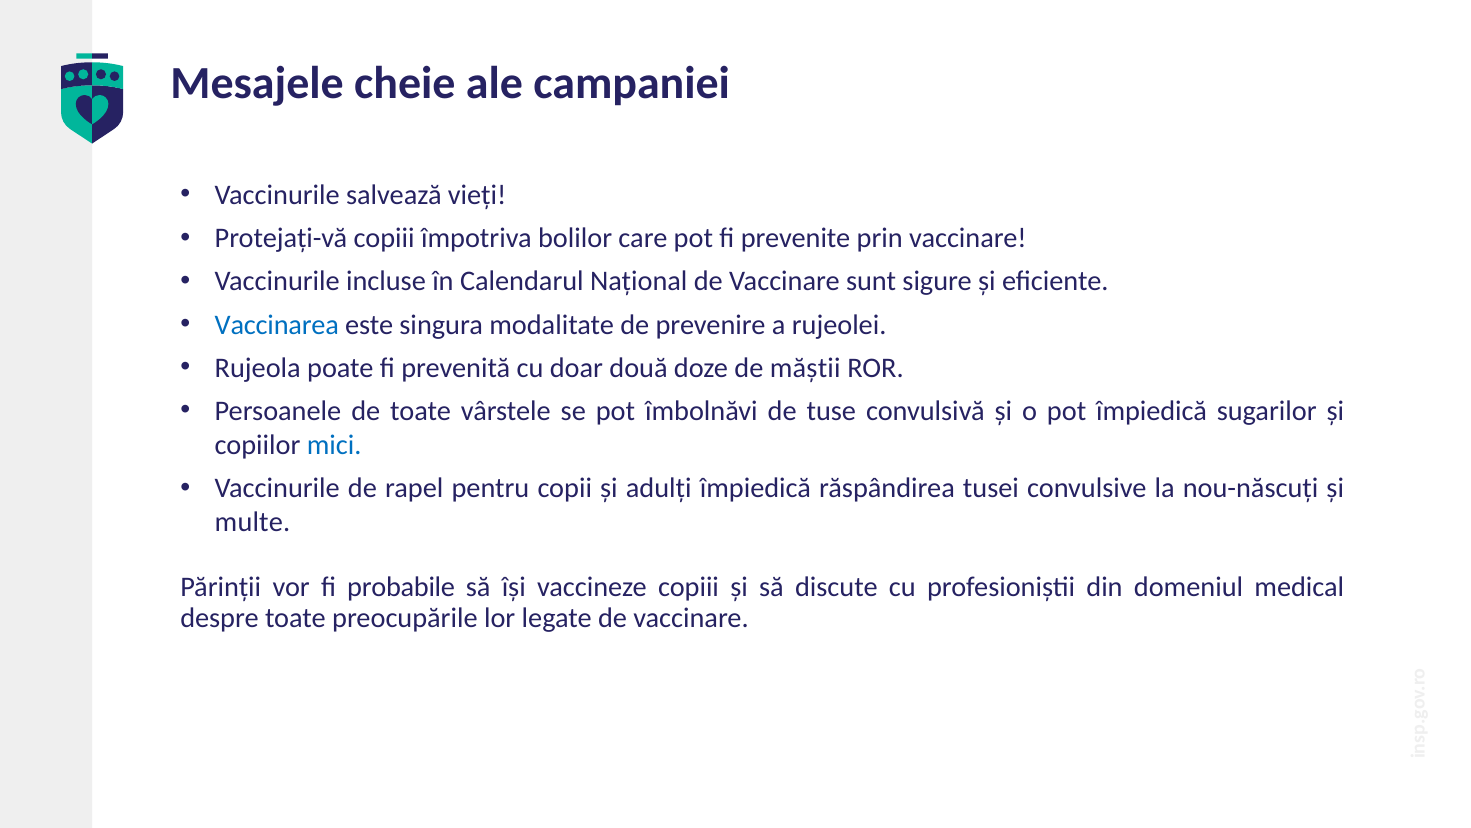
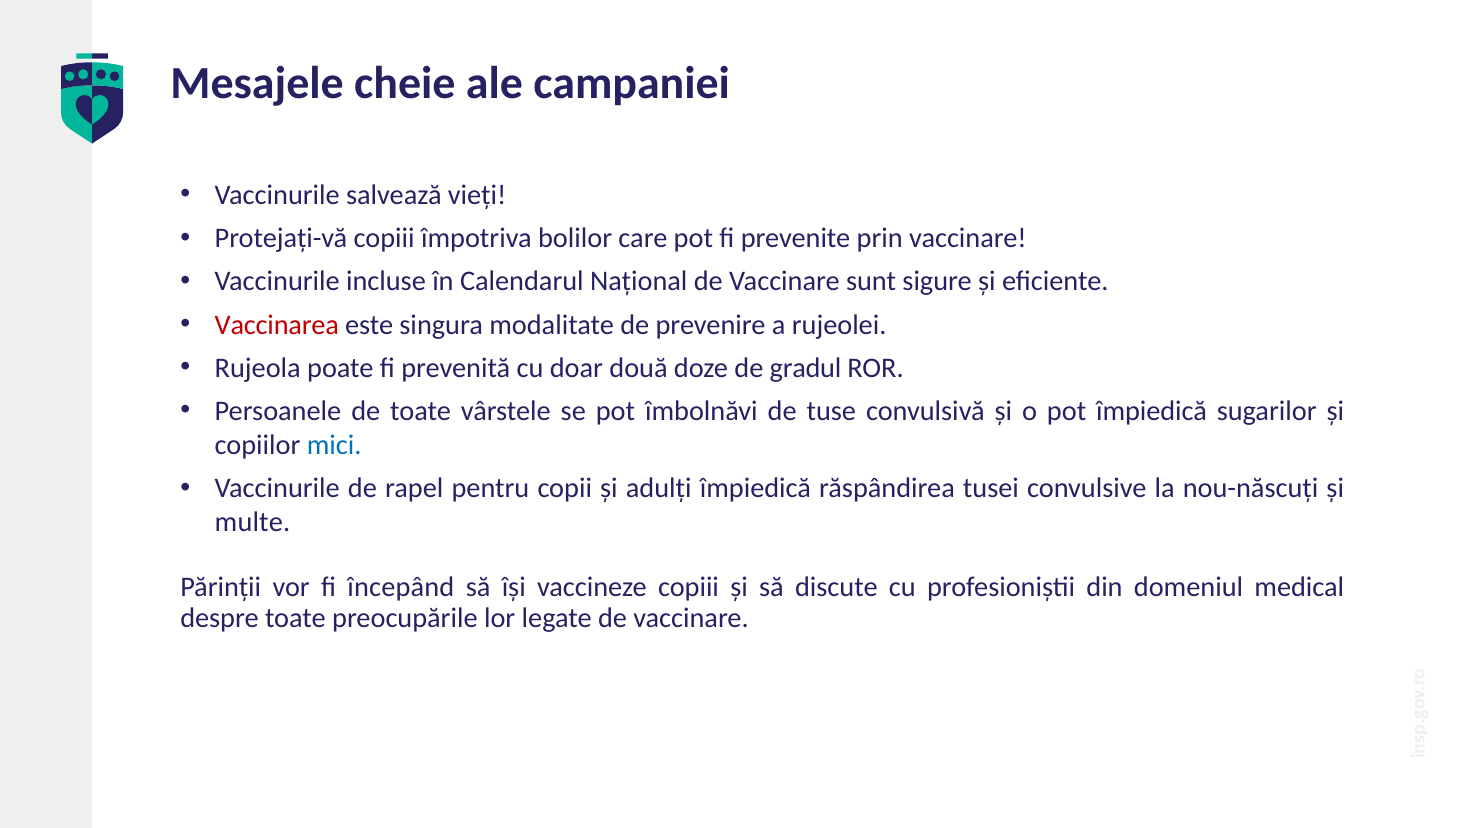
Vaccinarea colour: blue -> red
măștii: măștii -> gradul
probabile: probabile -> începând
